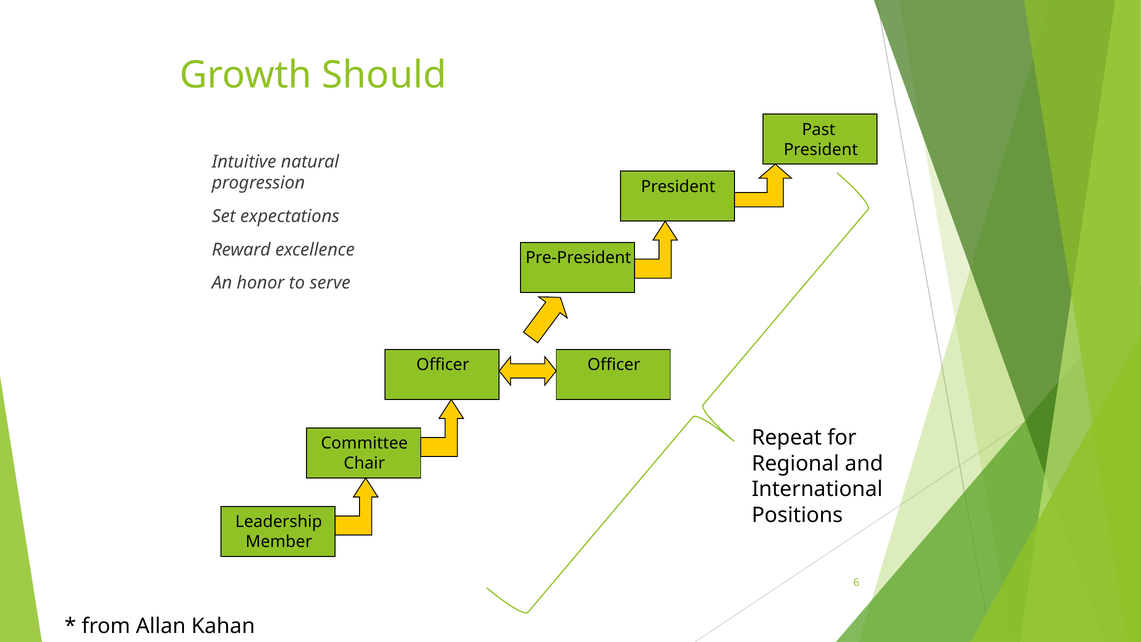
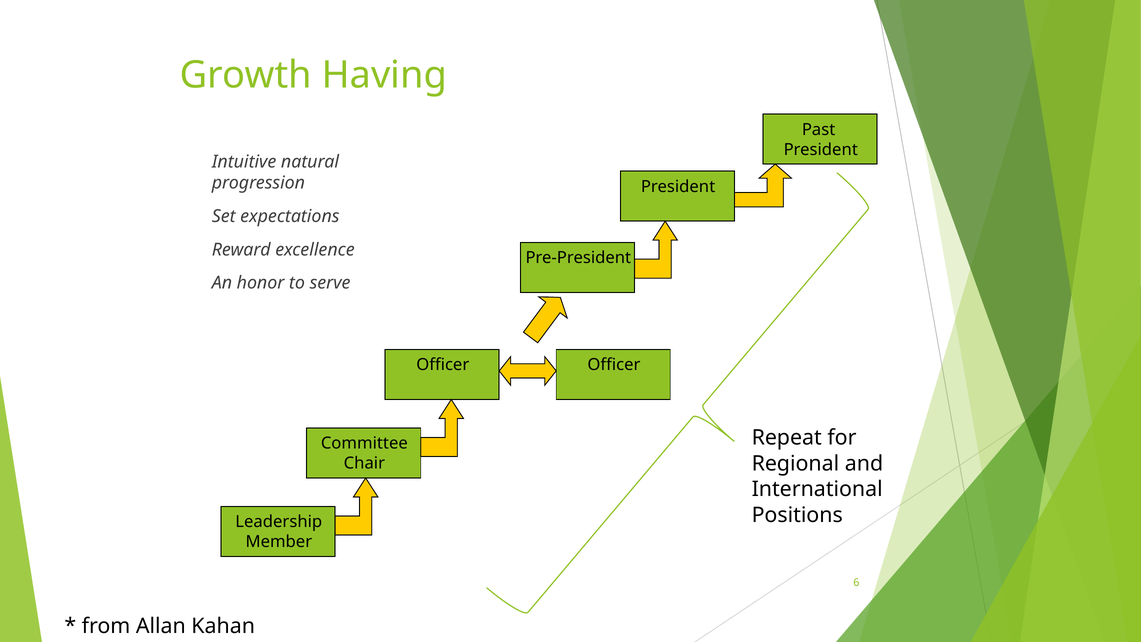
Should: Should -> Having
